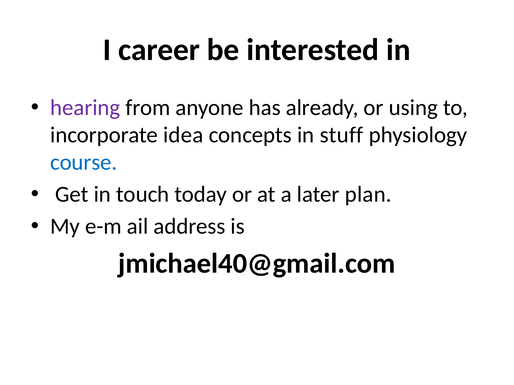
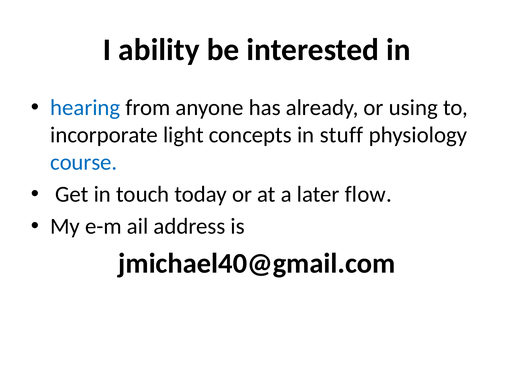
career: career -> ability
hearing colour: purple -> blue
idea: idea -> light
plan: plan -> flow
